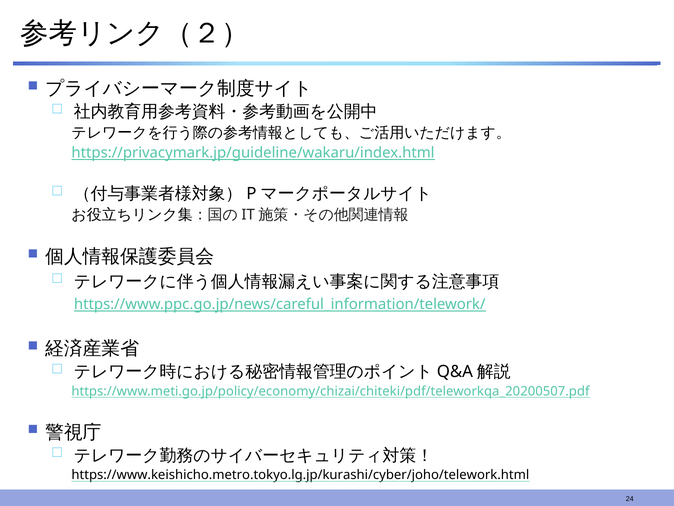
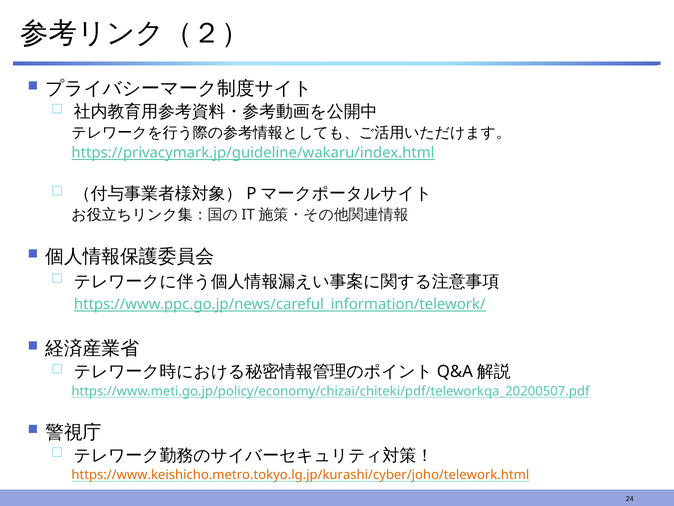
https://www.keishicho.metro.tokyo.lg.jp/kurashi/cyber/joho/telework.html colour: black -> orange
